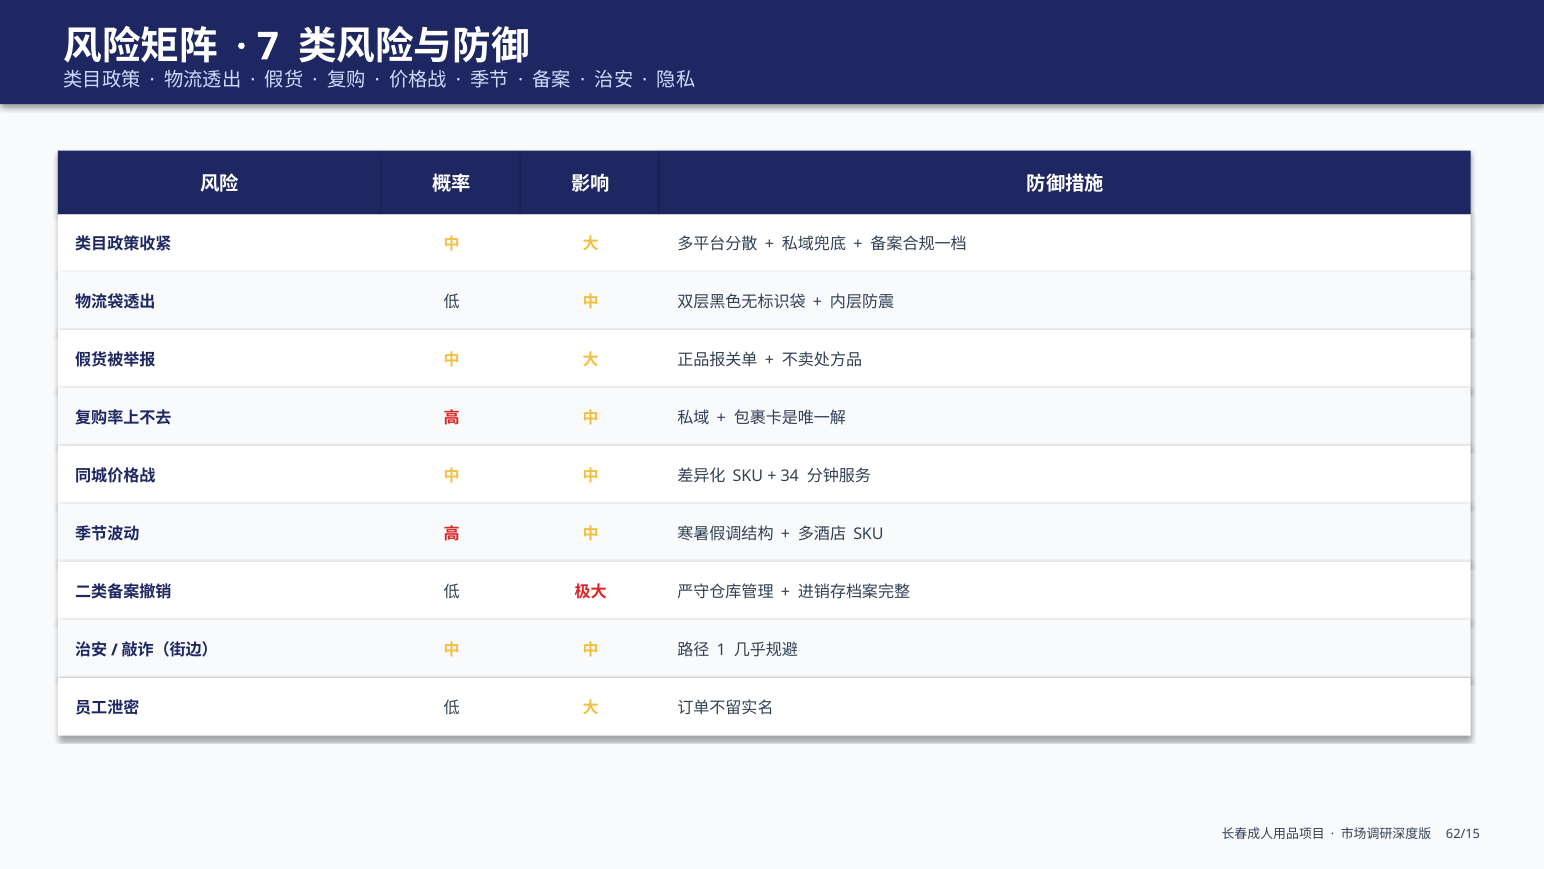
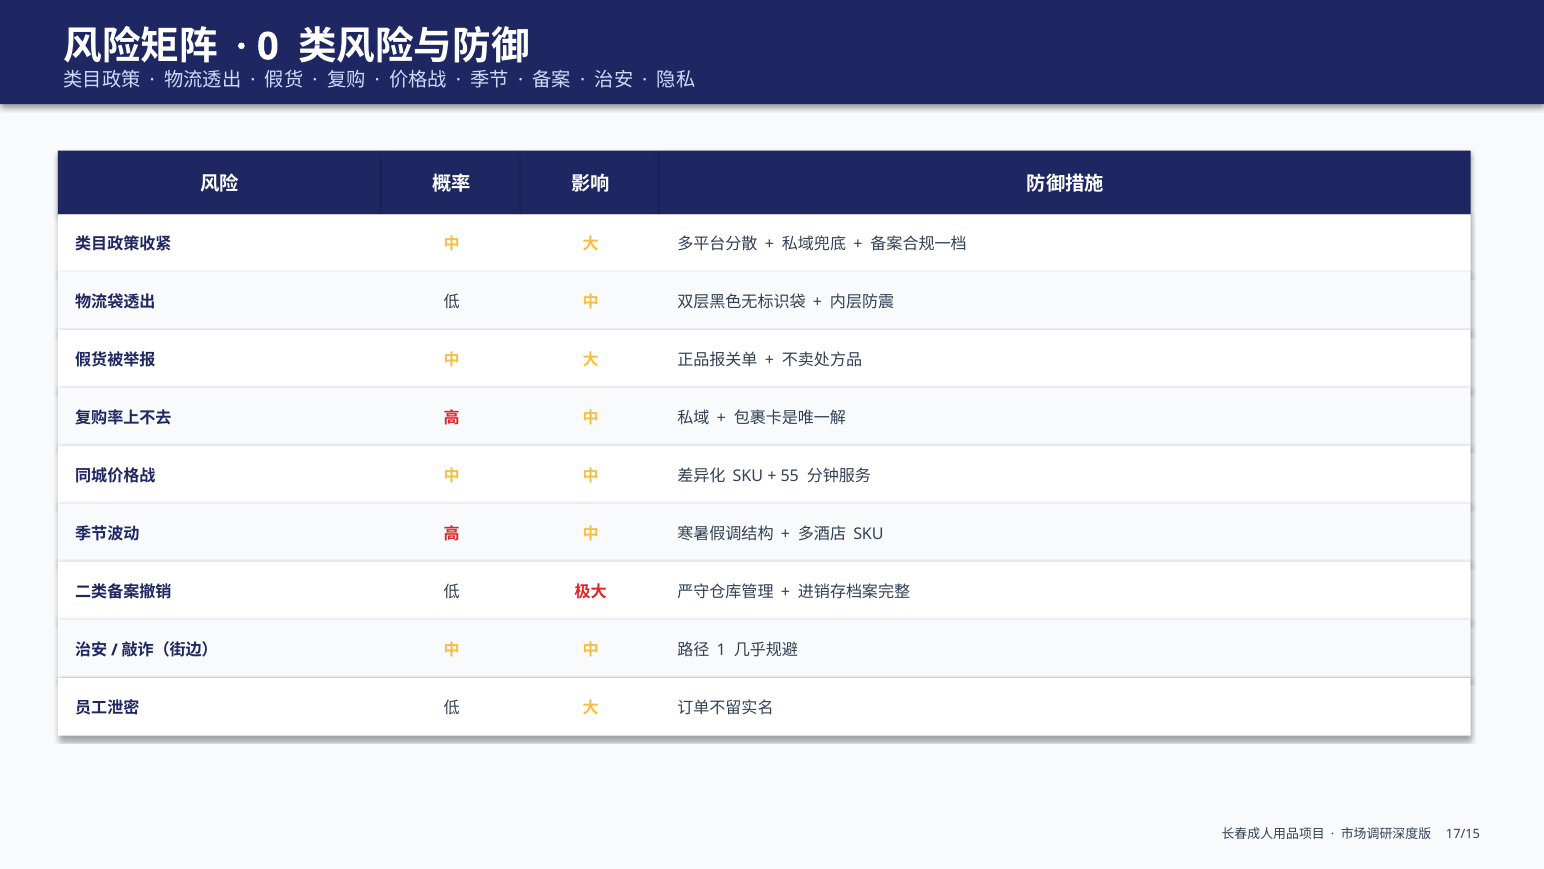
7: 7 -> 0
34: 34 -> 55
62/15: 62/15 -> 17/15
